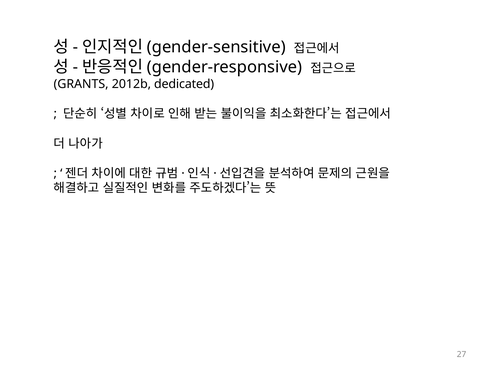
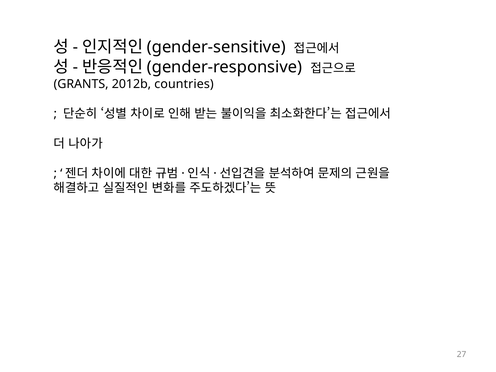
dedicated: dedicated -> countries
